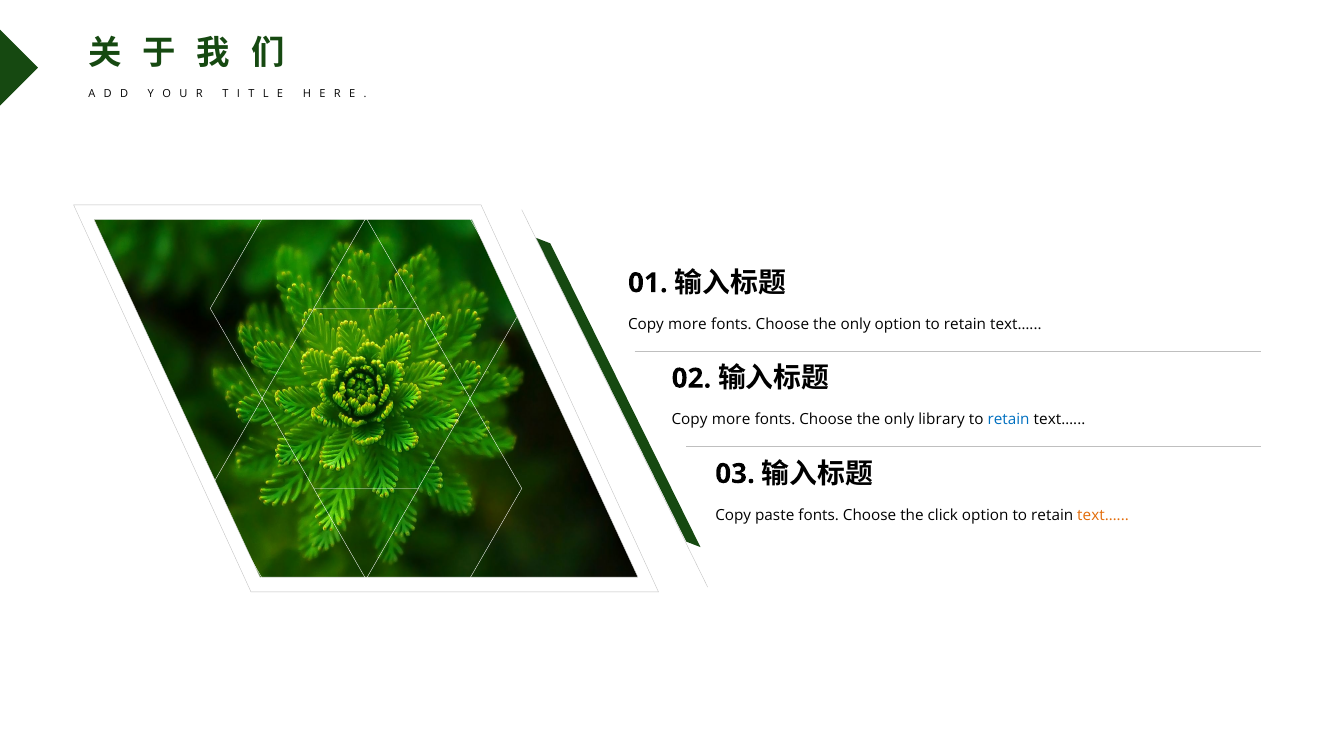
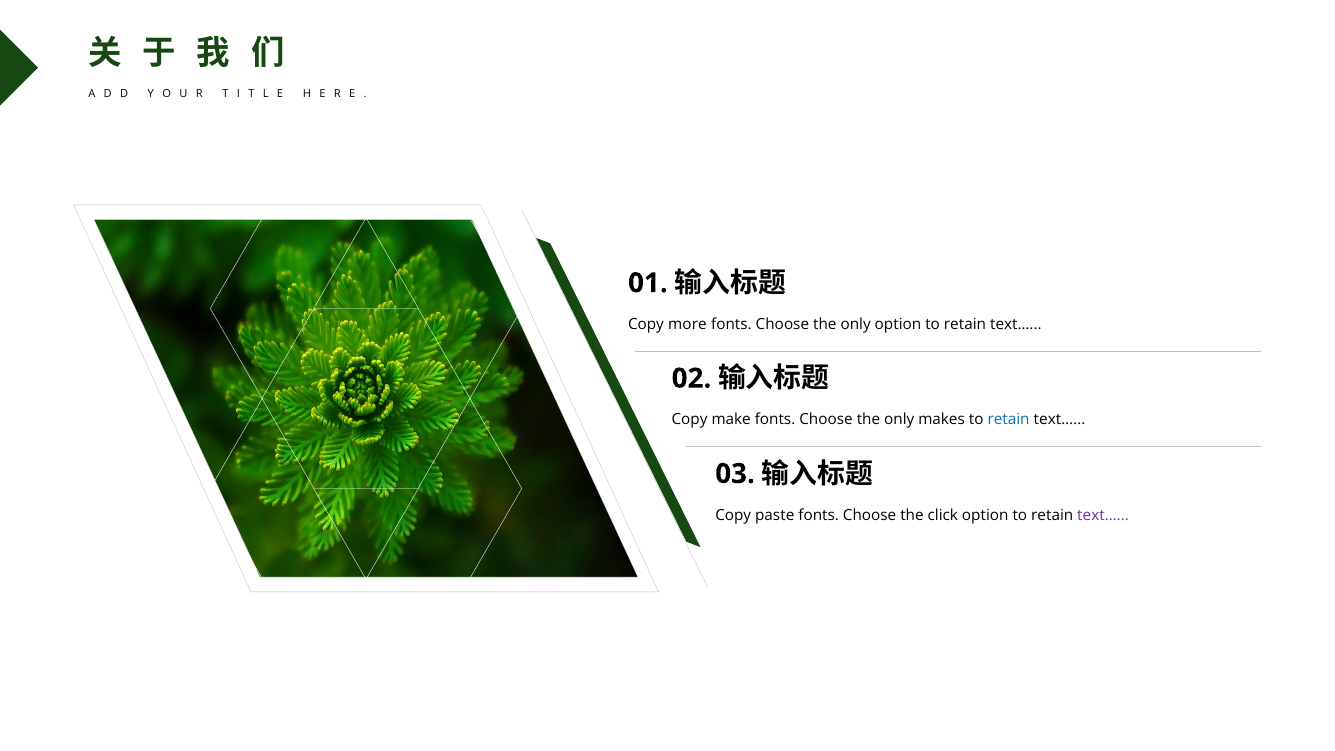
more at (731, 420): more -> make
library: library -> makes
text… at (1103, 515) colour: orange -> purple
